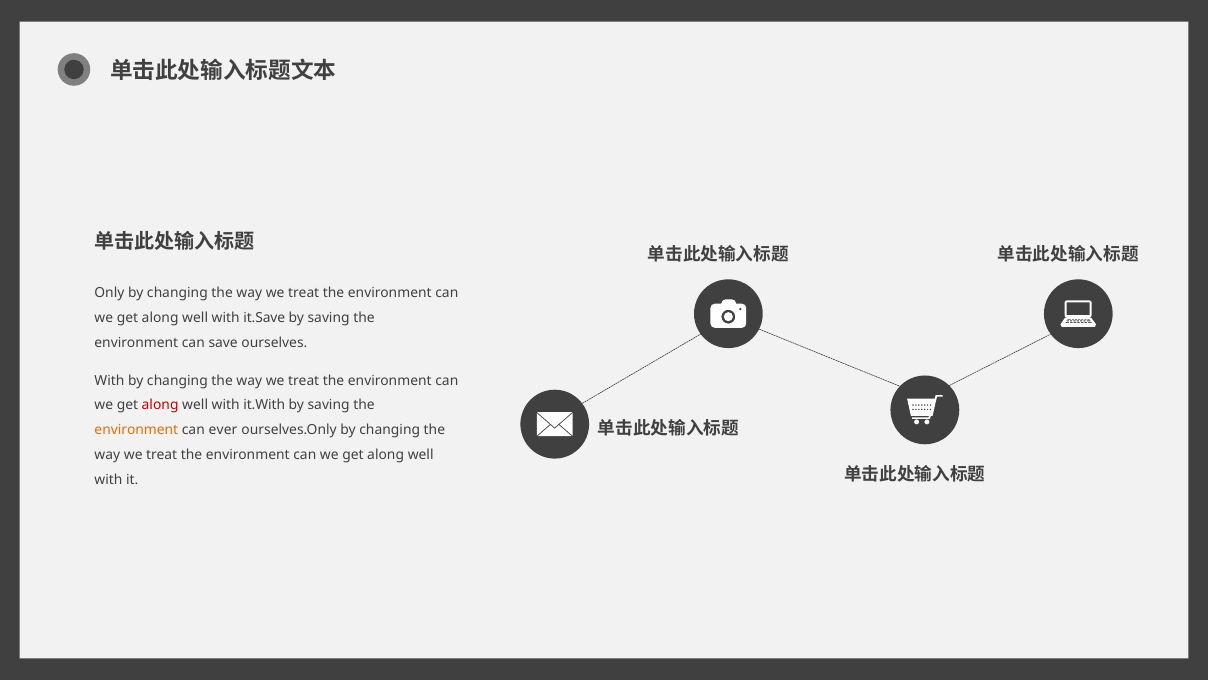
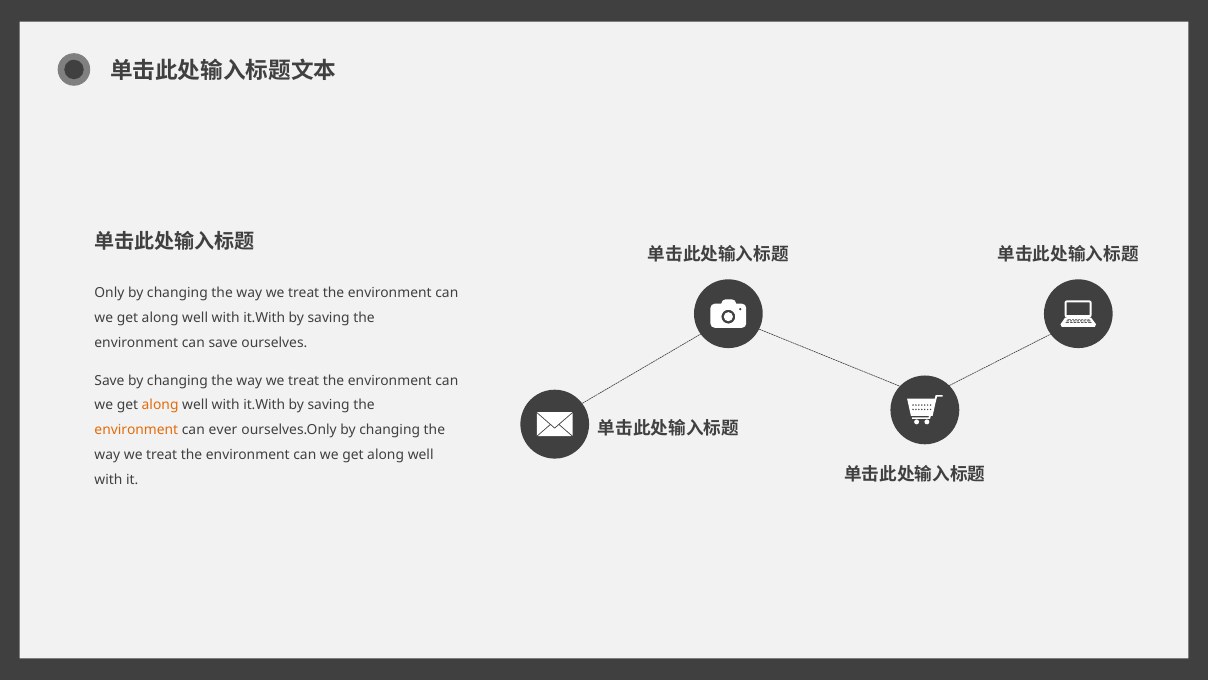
it.Save at (264, 318): it.Save -> it.With
With at (109, 380): With -> Save
along at (160, 405) colour: red -> orange
